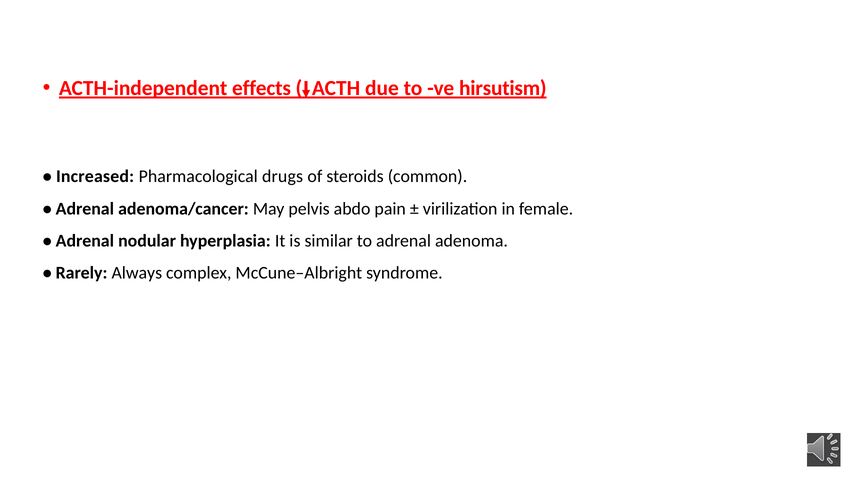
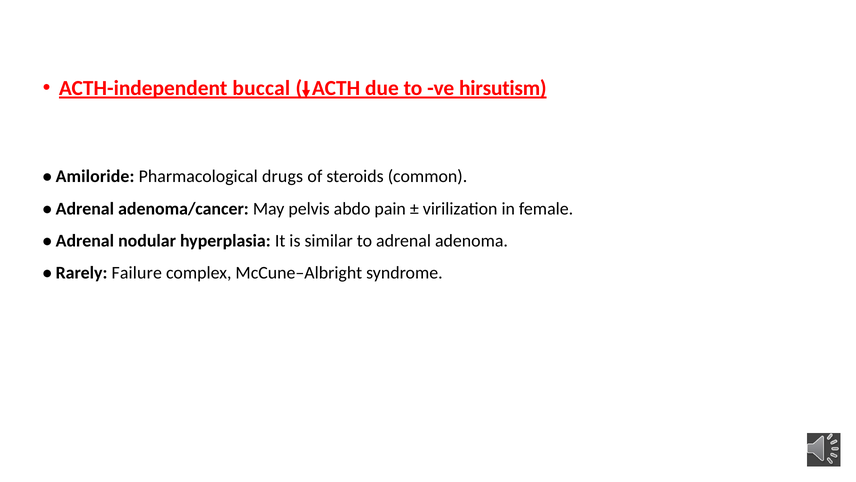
effects: effects -> buccal
Increased: Increased -> Amiloride
Always: Always -> Failure
